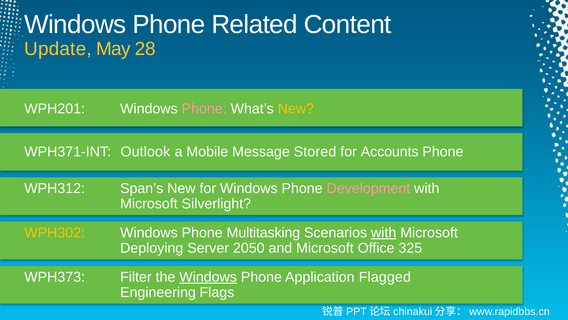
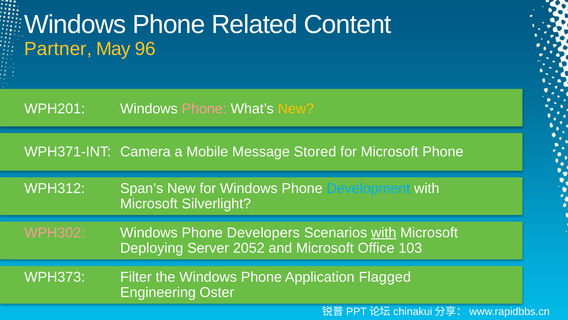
Update: Update -> Partner
28: 28 -> 96
Outlook: Outlook -> Camera
for Accounts: Accounts -> Microsoft
Development colour: pink -> light blue
WPH302 colour: yellow -> pink
Multitasking: Multitasking -> Developers
2050: 2050 -> 2052
325: 325 -> 103
Windows at (208, 277) underline: present -> none
Flags: Flags -> Oster
